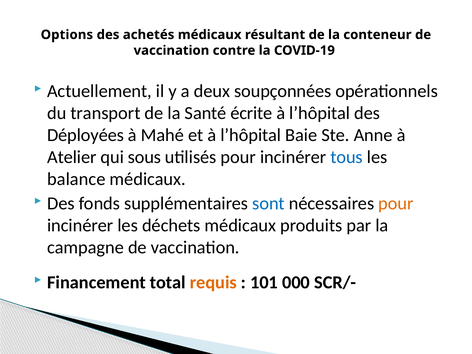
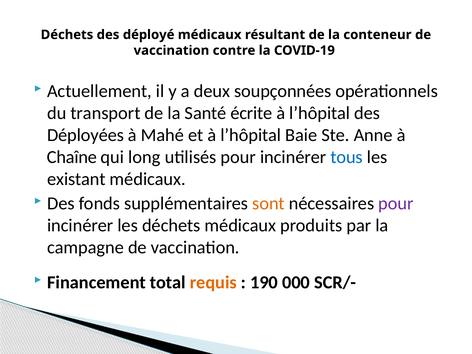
Options at (67, 35): Options -> Déchets
achetés: achetés -> déployé
Atelier: Atelier -> Chaîne
sous: sous -> long
balance: balance -> existant
sont colour: blue -> orange
pour at (396, 204) colour: orange -> purple
101: 101 -> 190
